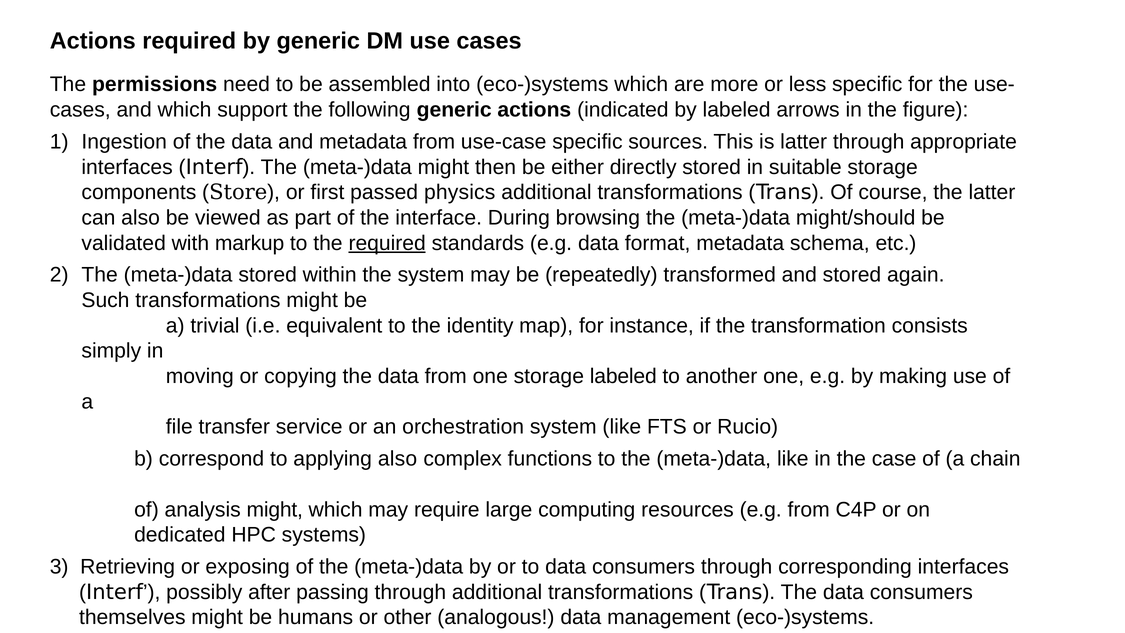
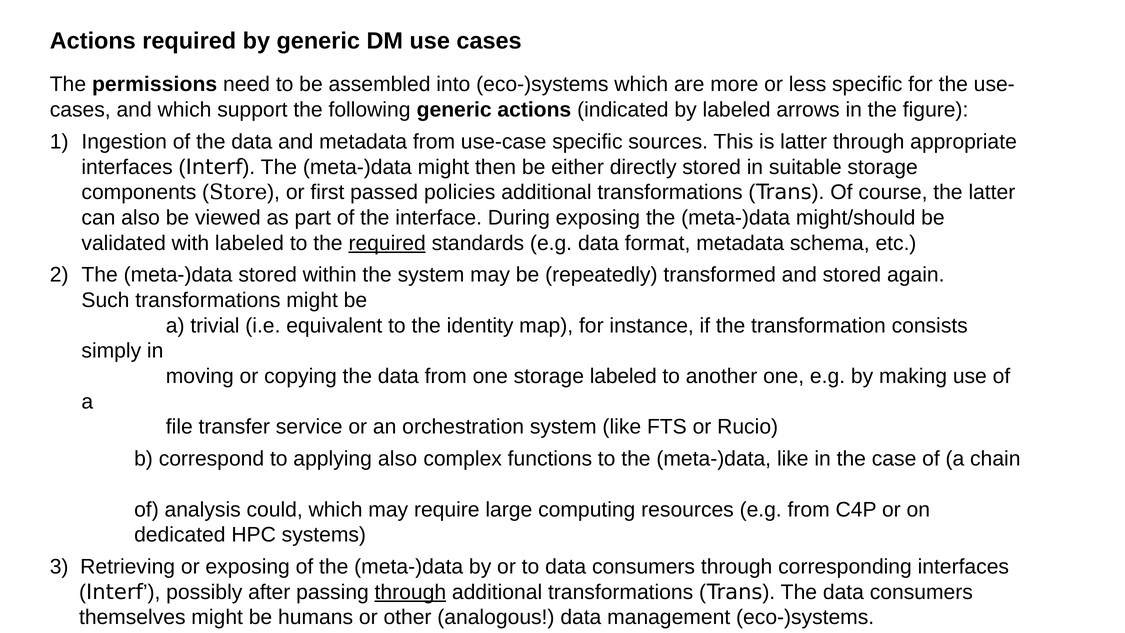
physics: physics -> policies
During browsing: browsing -> exposing
with markup: markup -> labeled
analysis might: might -> could
through at (410, 592) underline: none -> present
